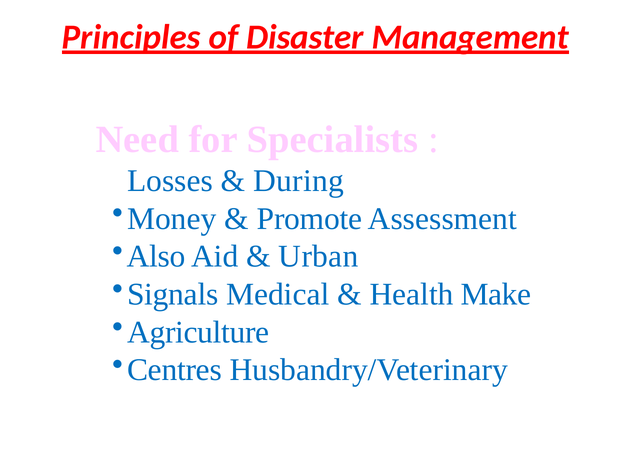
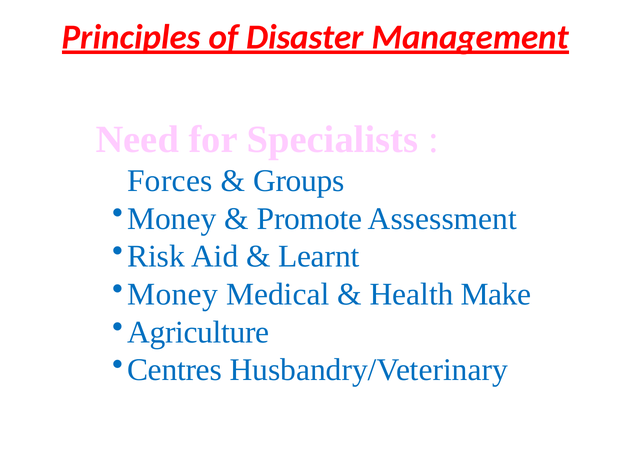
Losses: Losses -> Forces
During: During -> Groups
Also: Also -> Risk
Urban: Urban -> Learnt
Signals at (173, 295): Signals -> Money
